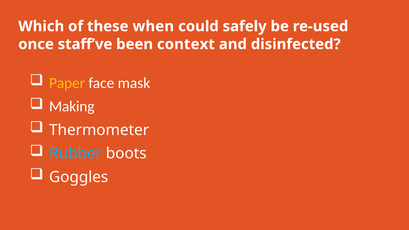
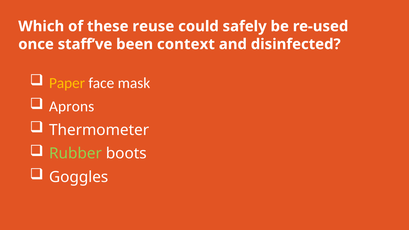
when: when -> reuse
Making: Making -> Aprons
Rubber colour: light blue -> light green
